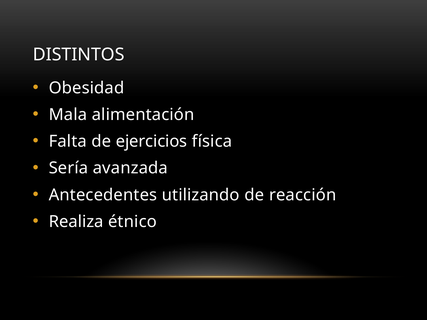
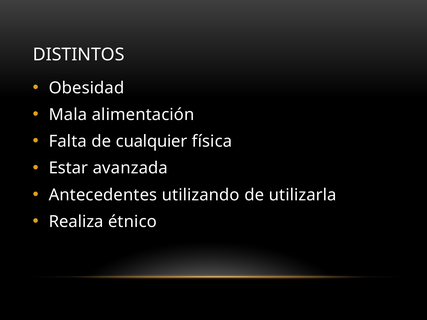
ejercicios: ejercicios -> cualquier
Sería: Sería -> Estar
reacción: reacción -> utilizarla
